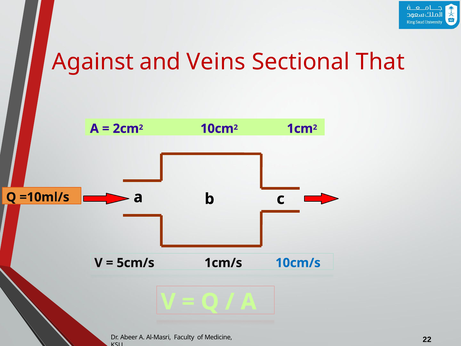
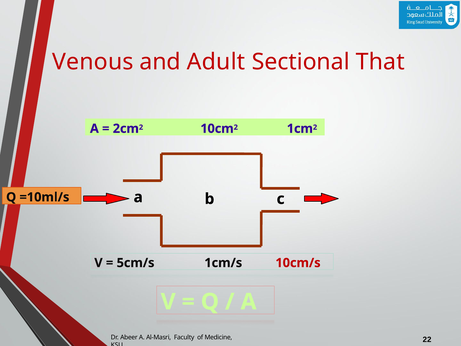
Against: Against -> Venous
Veins: Veins -> Adult
10cm/s colour: blue -> red
